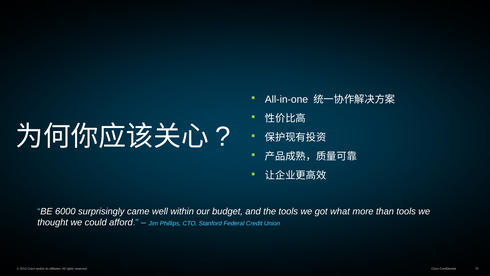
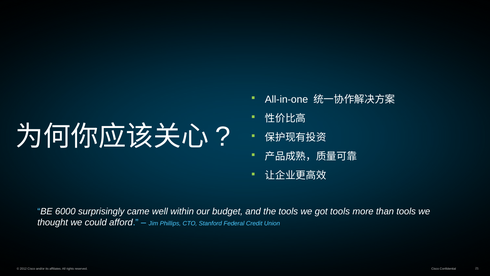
got what: what -> tools
